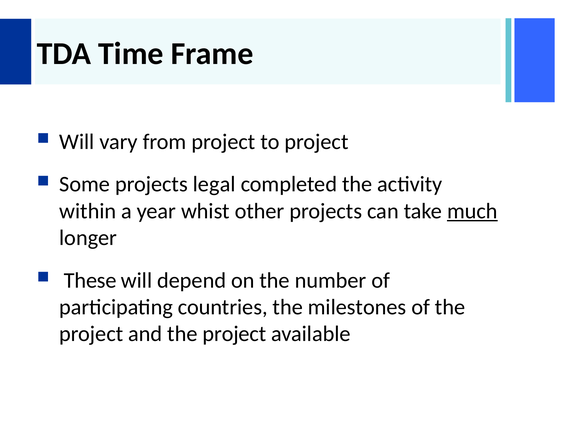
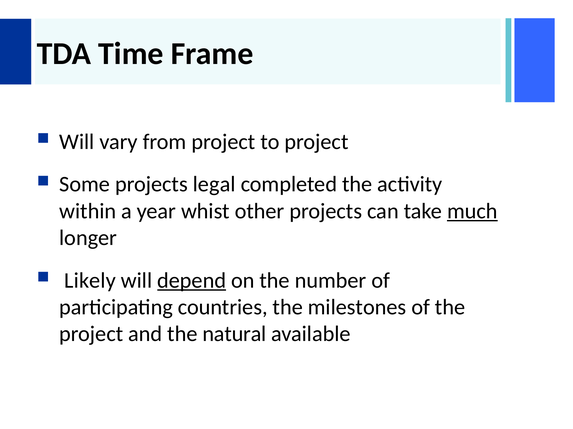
These: These -> Likely
depend underline: none -> present
and the project: project -> natural
